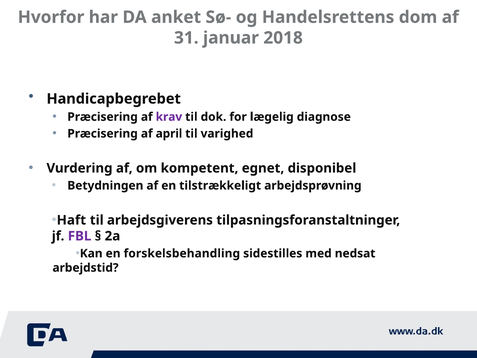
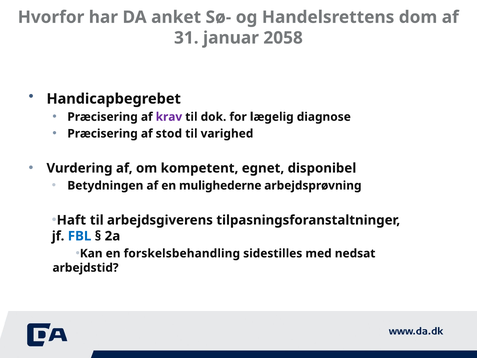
2018: 2018 -> 2058
april: april -> stod
tilstrækkeligt: tilstrækkeligt -> mulighederne
FBL colour: purple -> blue
